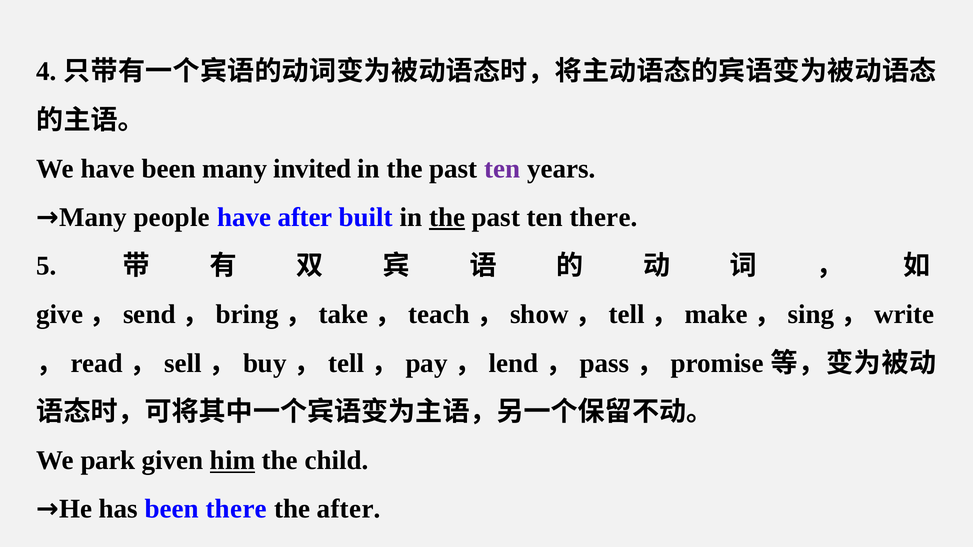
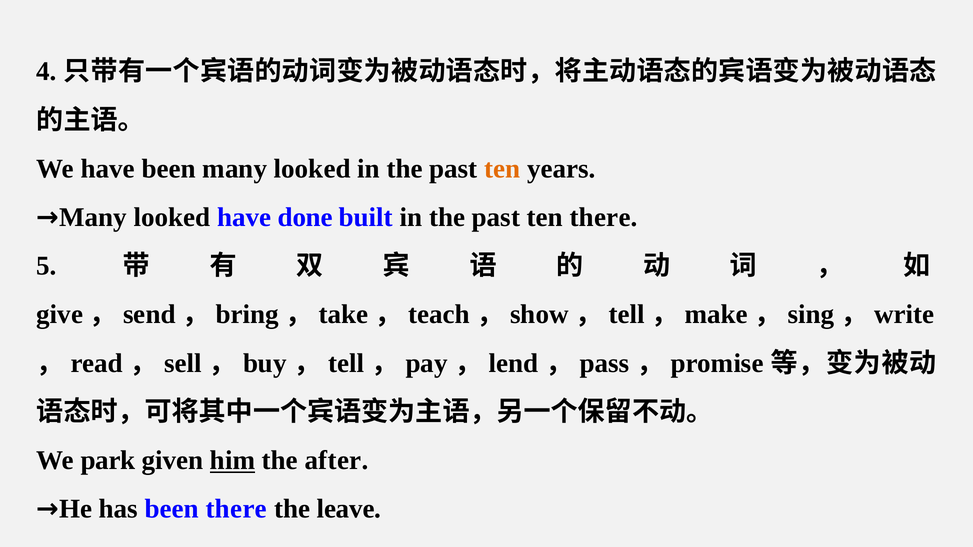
many invited: invited -> looked
ten at (502, 169) colour: purple -> orange
→Many people: people -> looked
have after: after -> done
the at (447, 217) underline: present -> none
child: child -> after
the after: after -> leave
